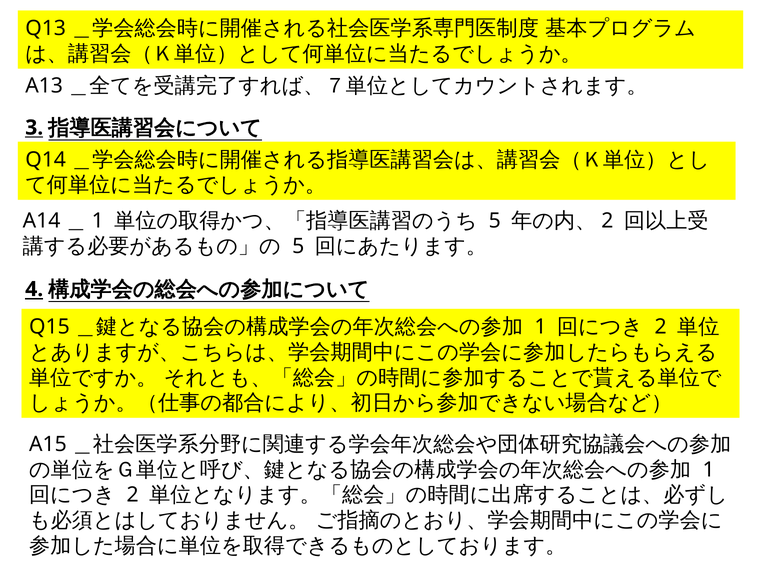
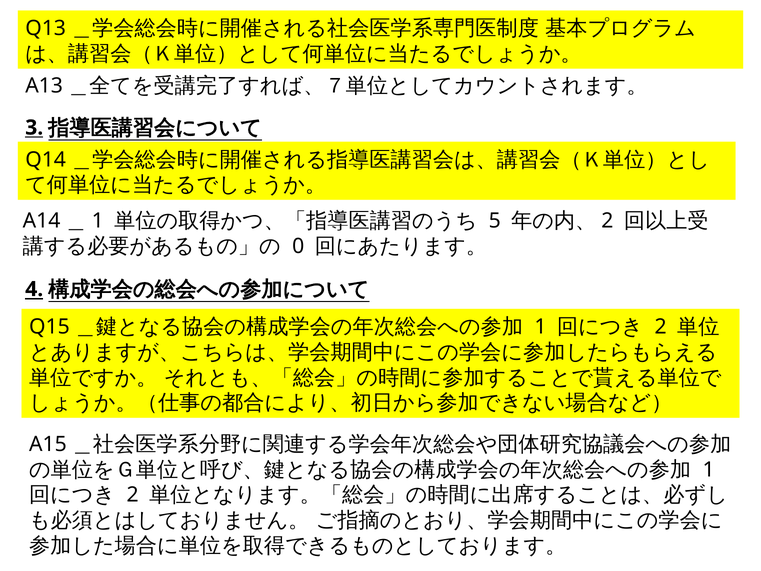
5 at (298, 246): 5 -> 0
